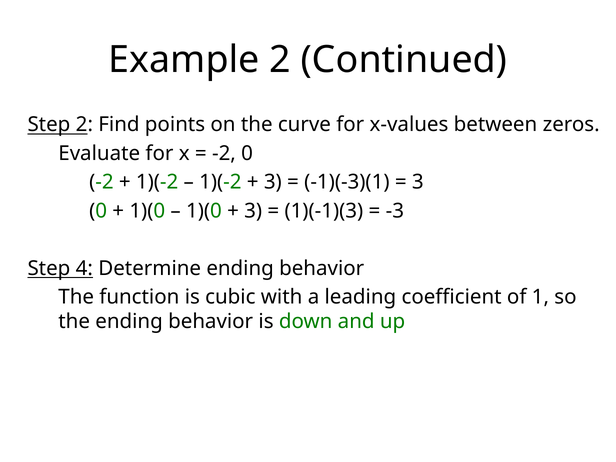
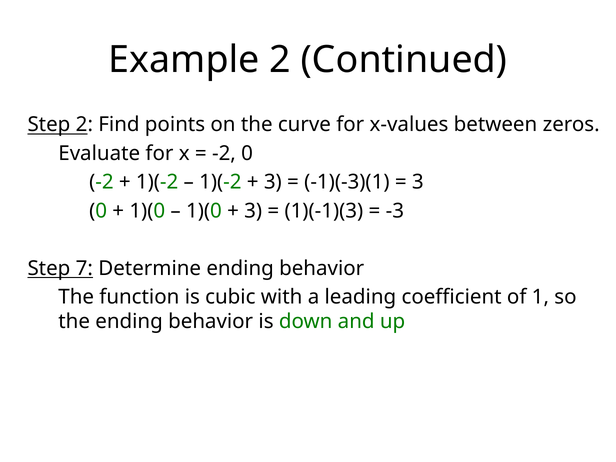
4: 4 -> 7
